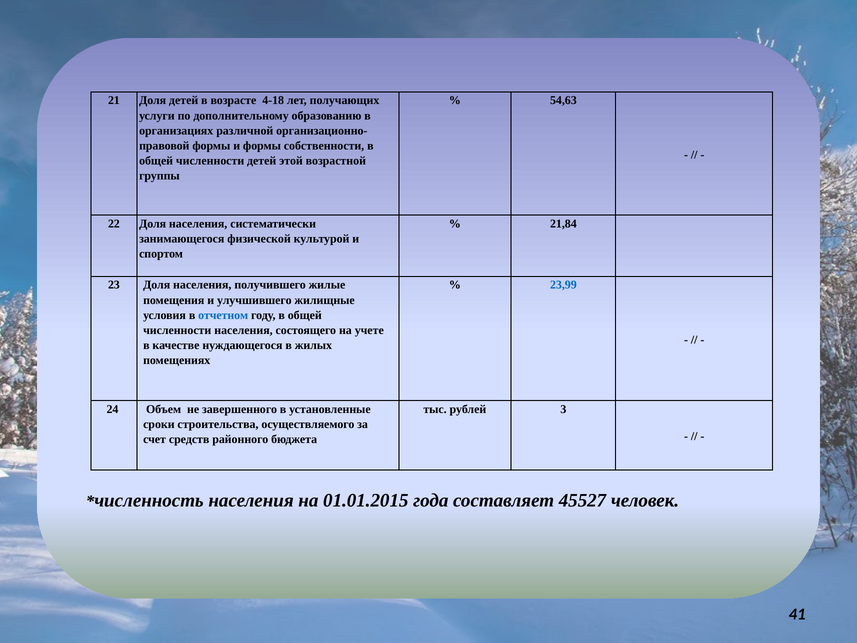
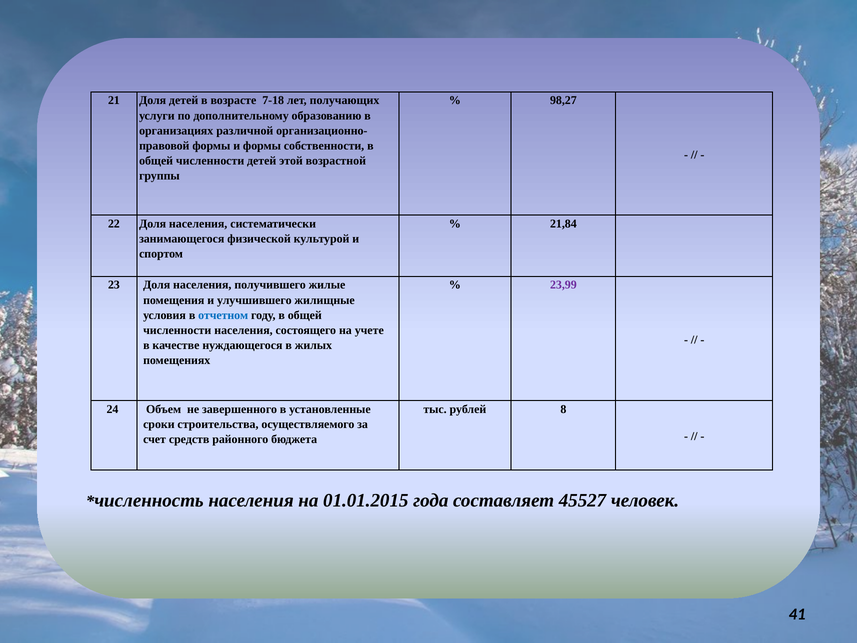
4-18: 4-18 -> 7-18
54,63: 54,63 -> 98,27
23,99 colour: blue -> purple
3: 3 -> 8
